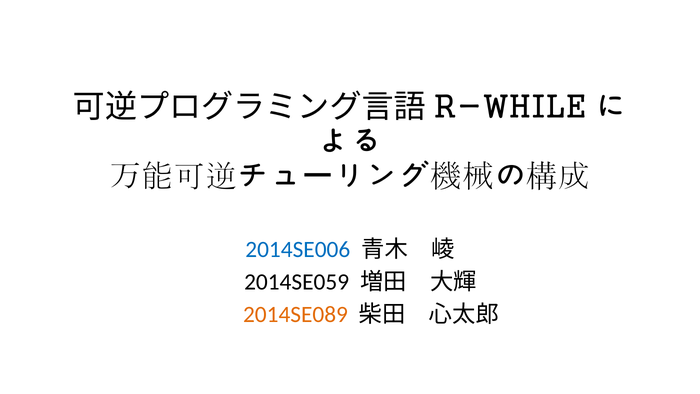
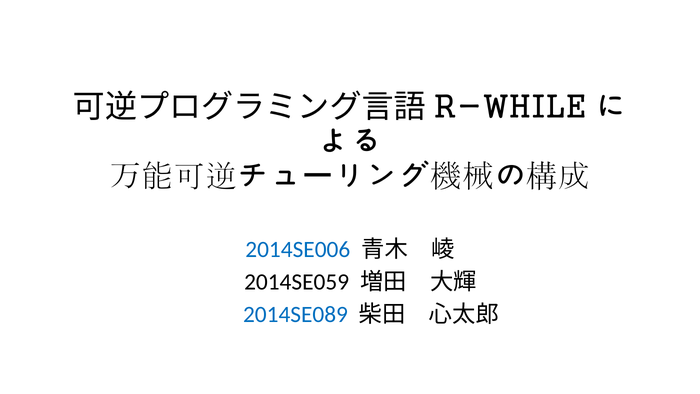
2014SE089 colour: orange -> blue
